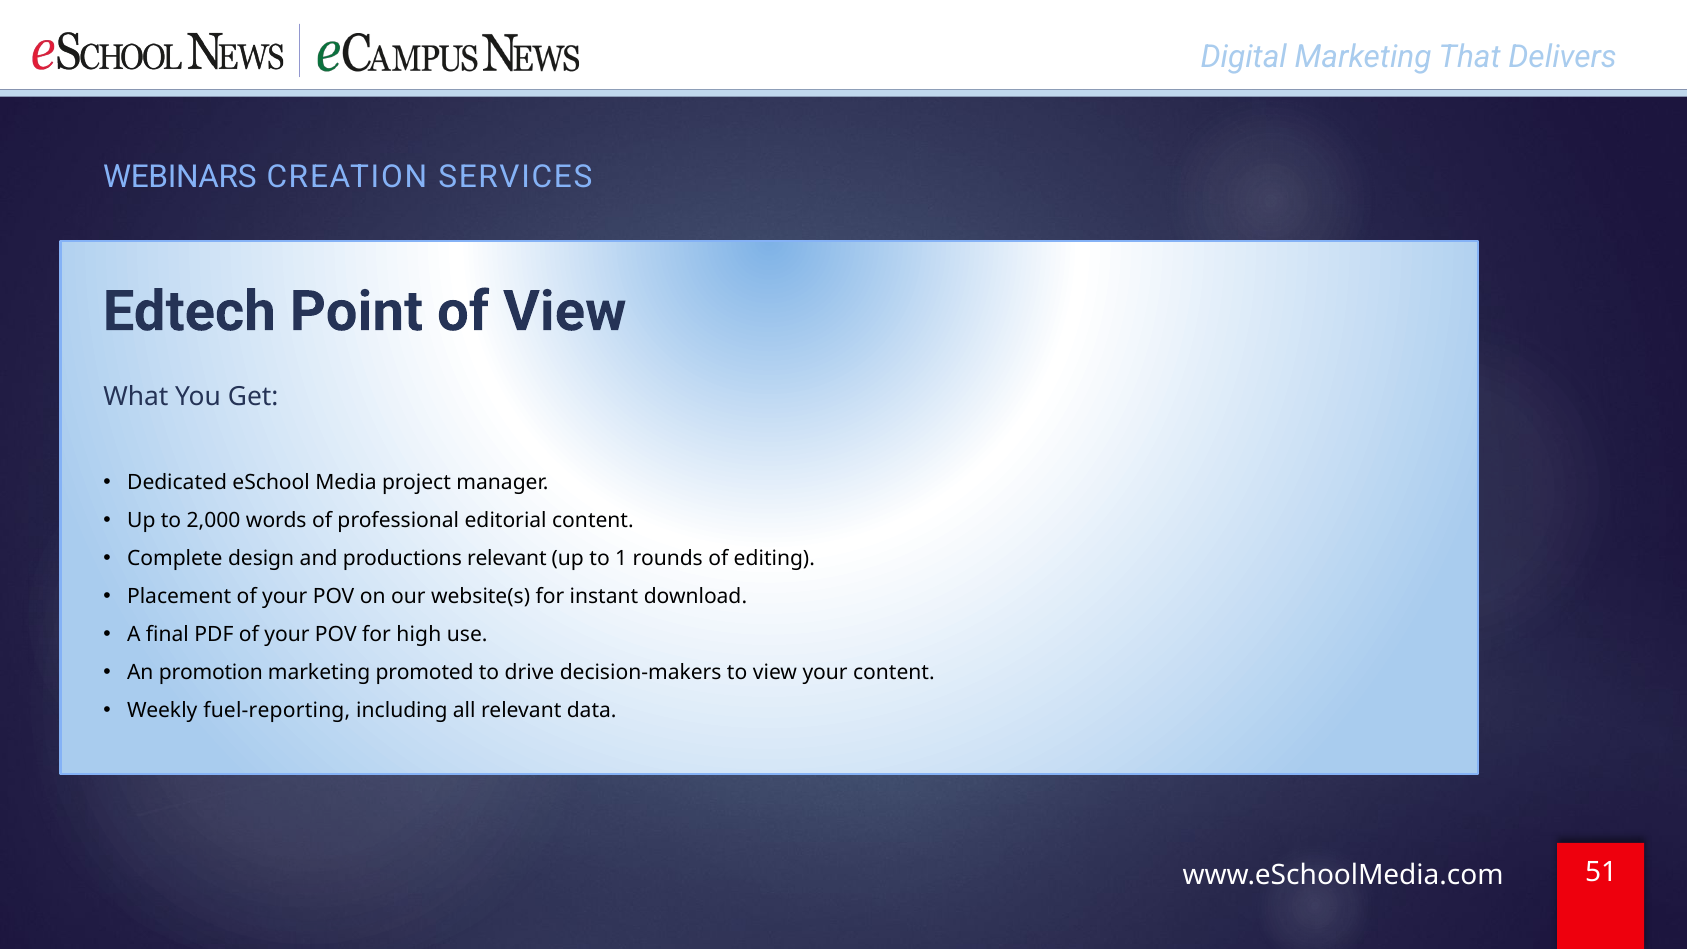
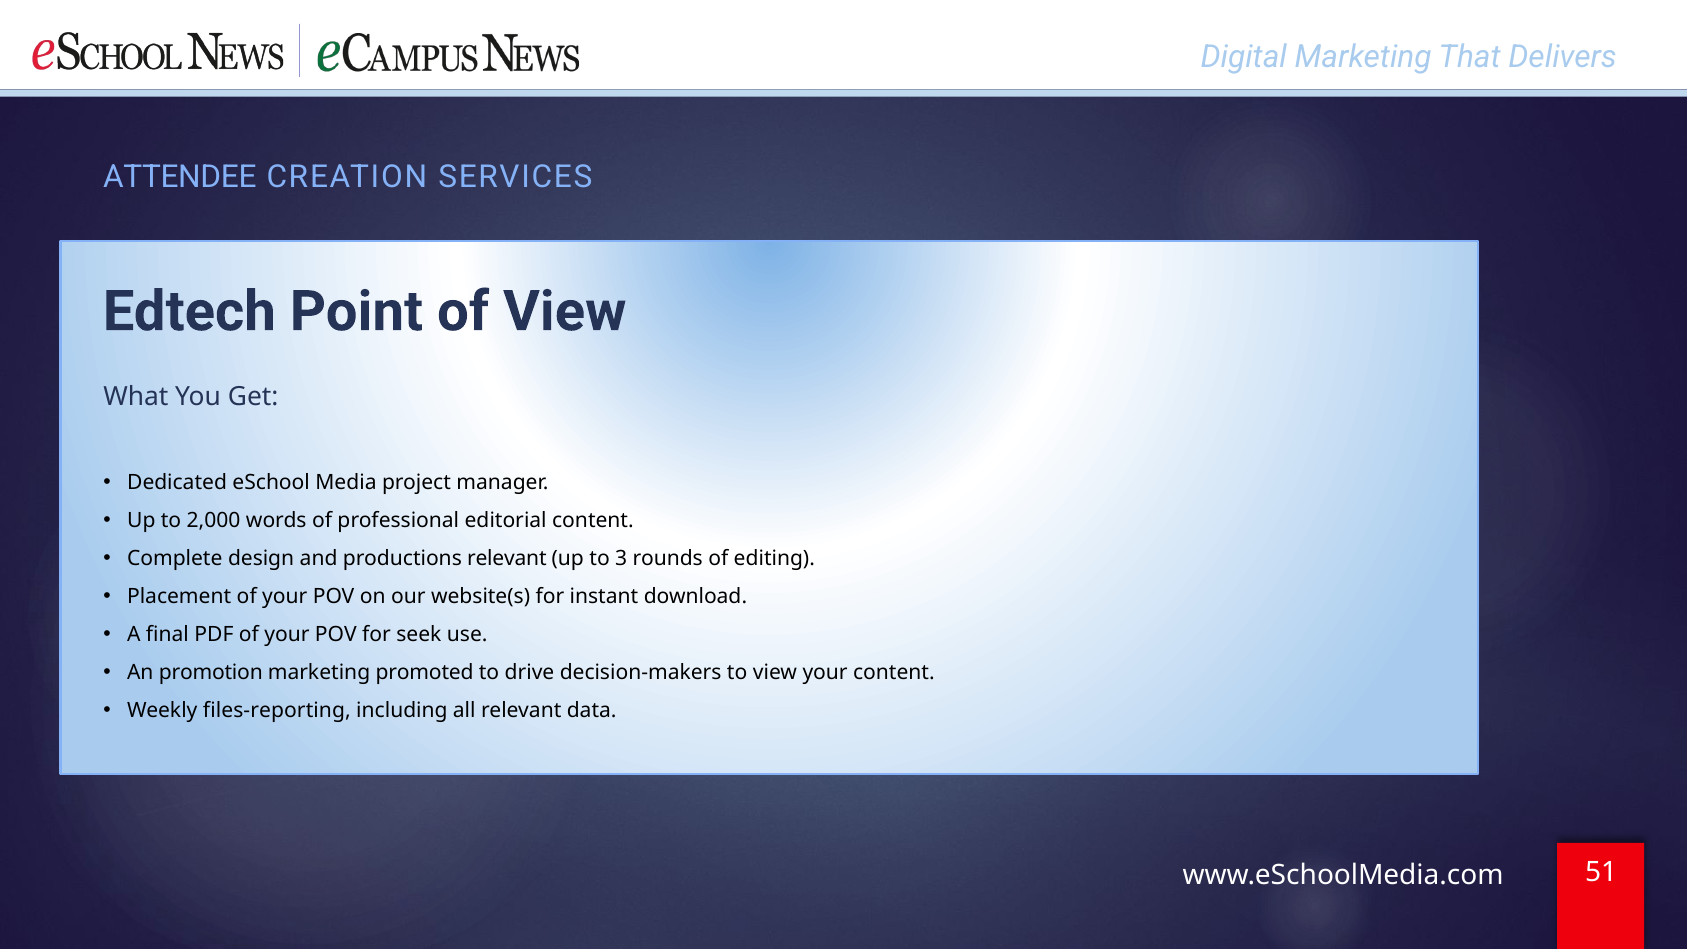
WEBINARS: WEBINARS -> ATTENDEE
1: 1 -> 3
high: high -> seek
fuel-reporting: fuel-reporting -> files-reporting
